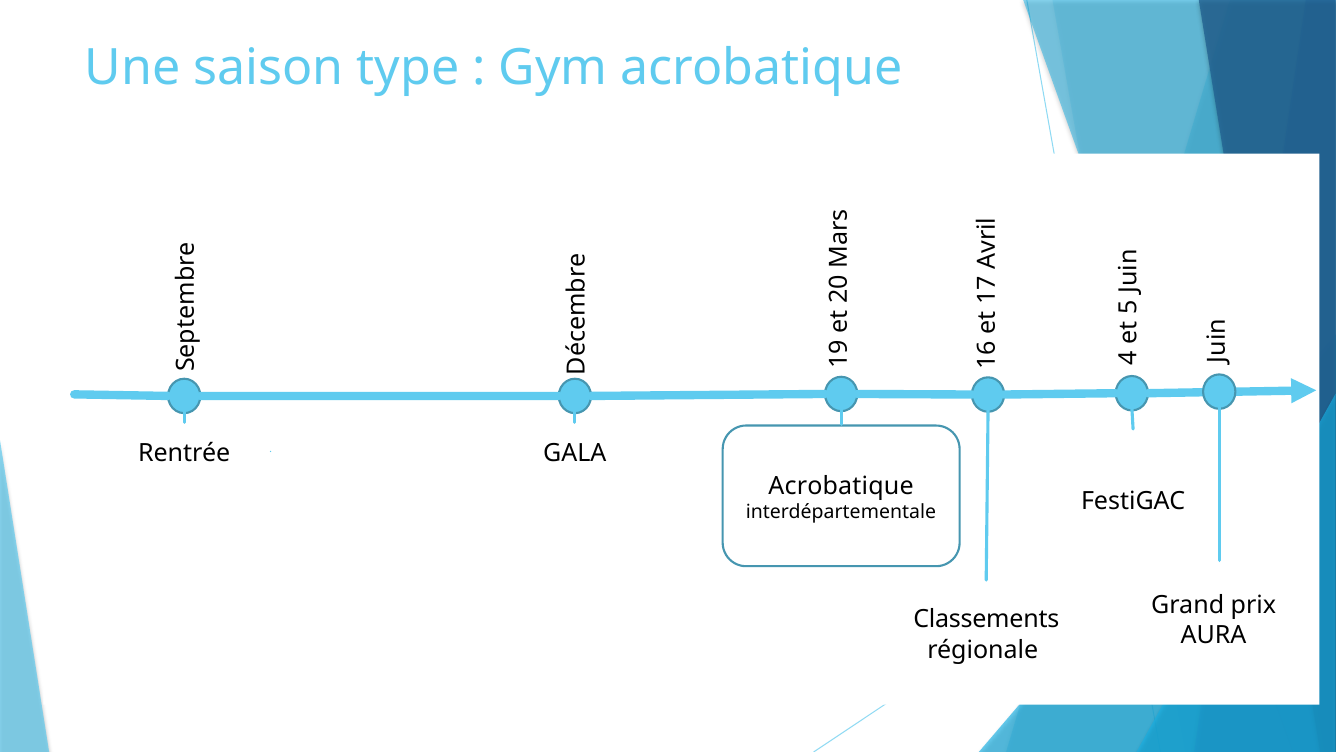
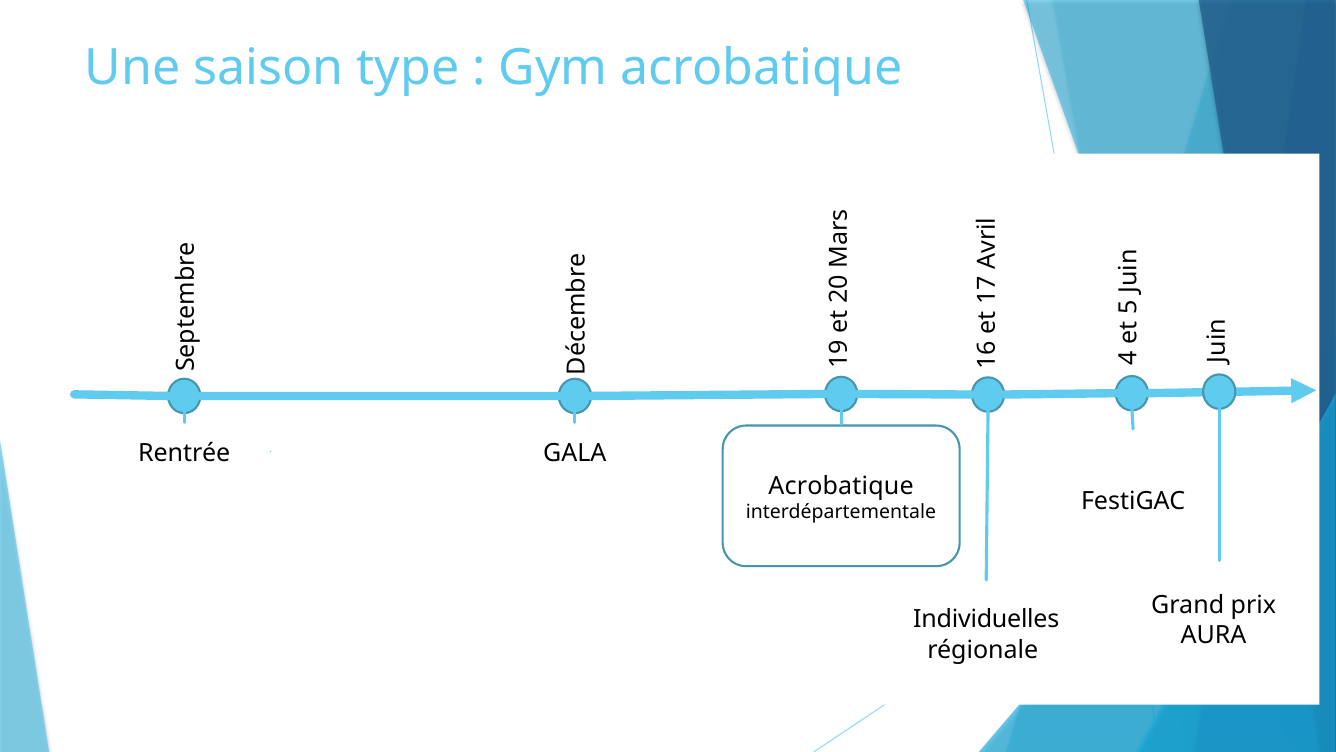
Classements: Classements -> Individuelles
